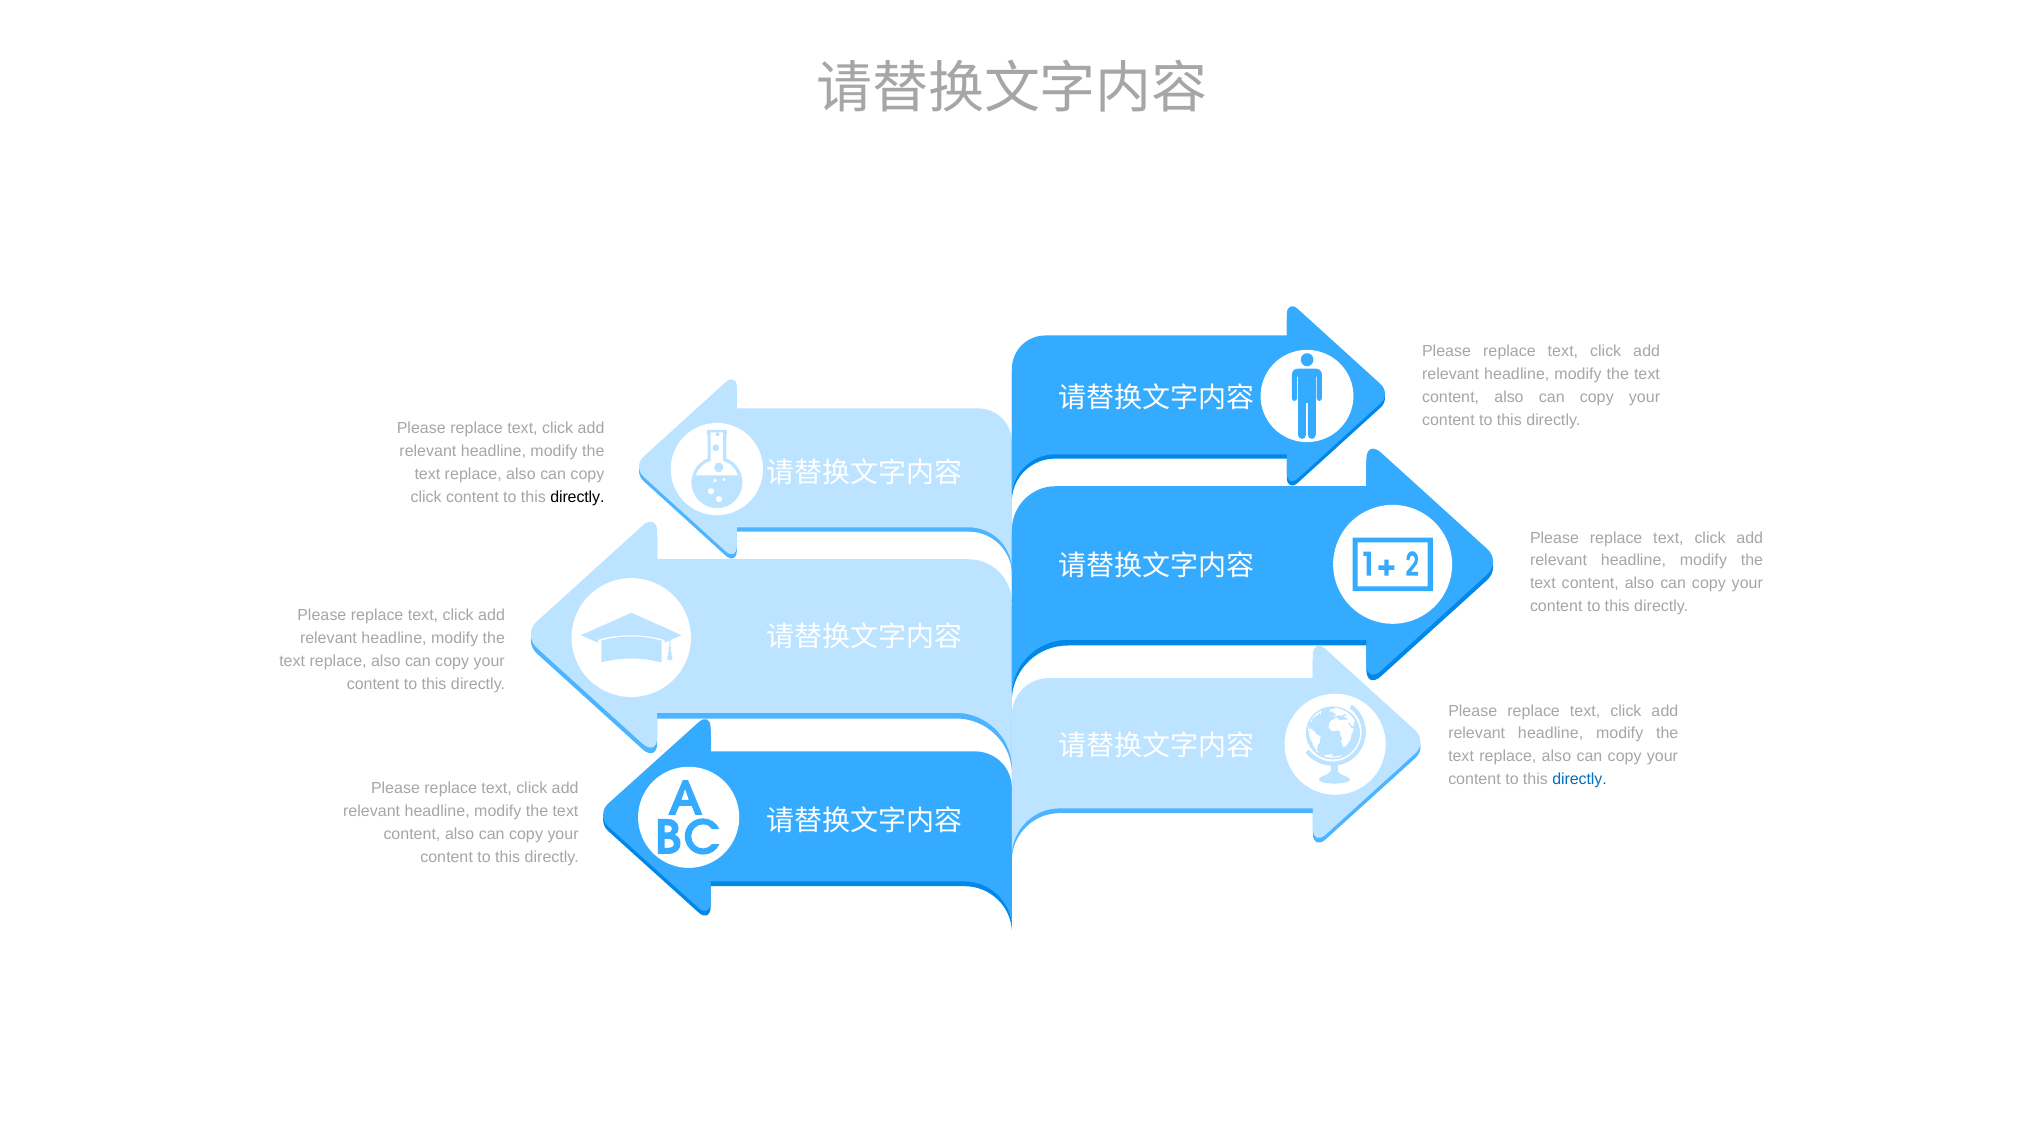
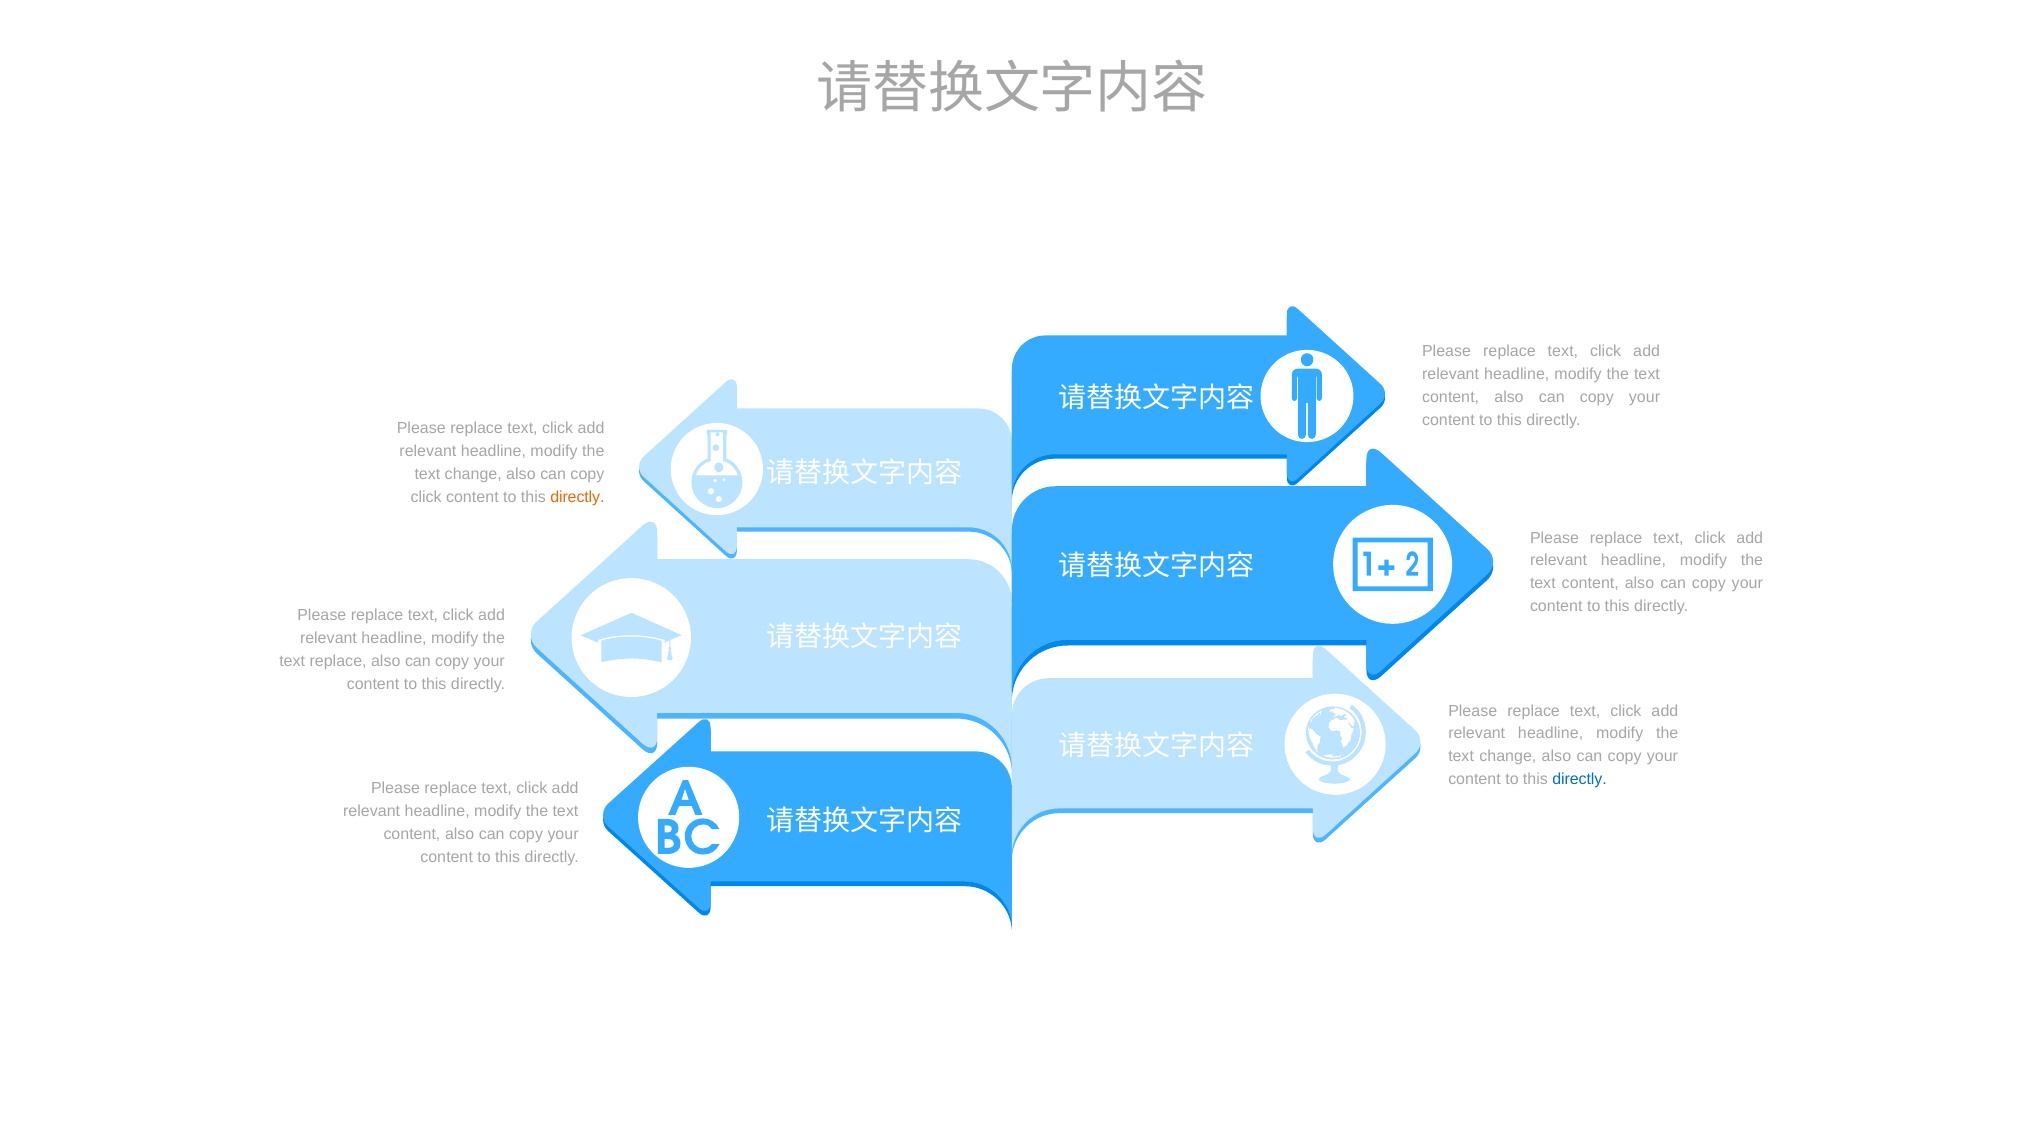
replace at (473, 475): replace -> change
directly at (577, 498) colour: black -> orange
replace at (1508, 757): replace -> change
